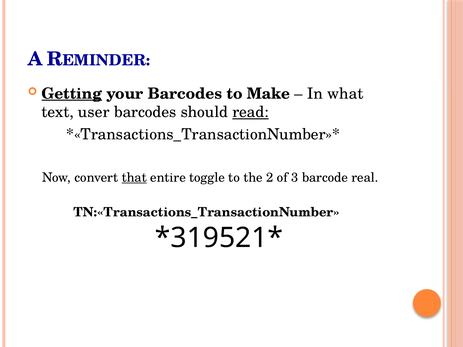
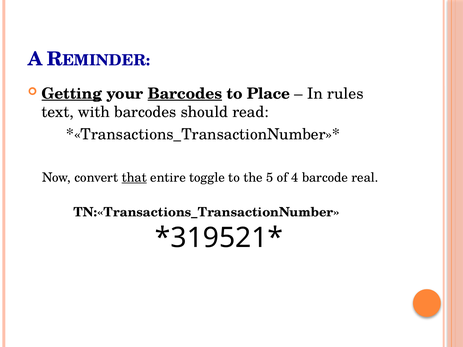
Barcodes at (185, 94) underline: none -> present
Make: Make -> Place
what: what -> rules
user: user -> with
read underline: present -> none
2: 2 -> 5
3: 3 -> 4
